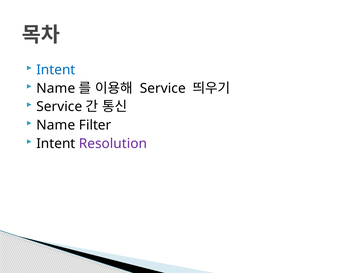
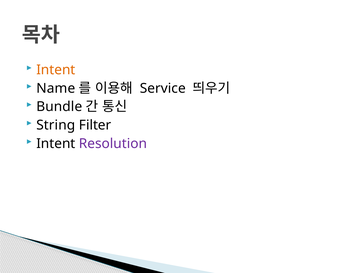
Intent at (56, 70) colour: blue -> orange
Service at (59, 107): Service -> Bundle
Name at (56, 125): Name -> String
